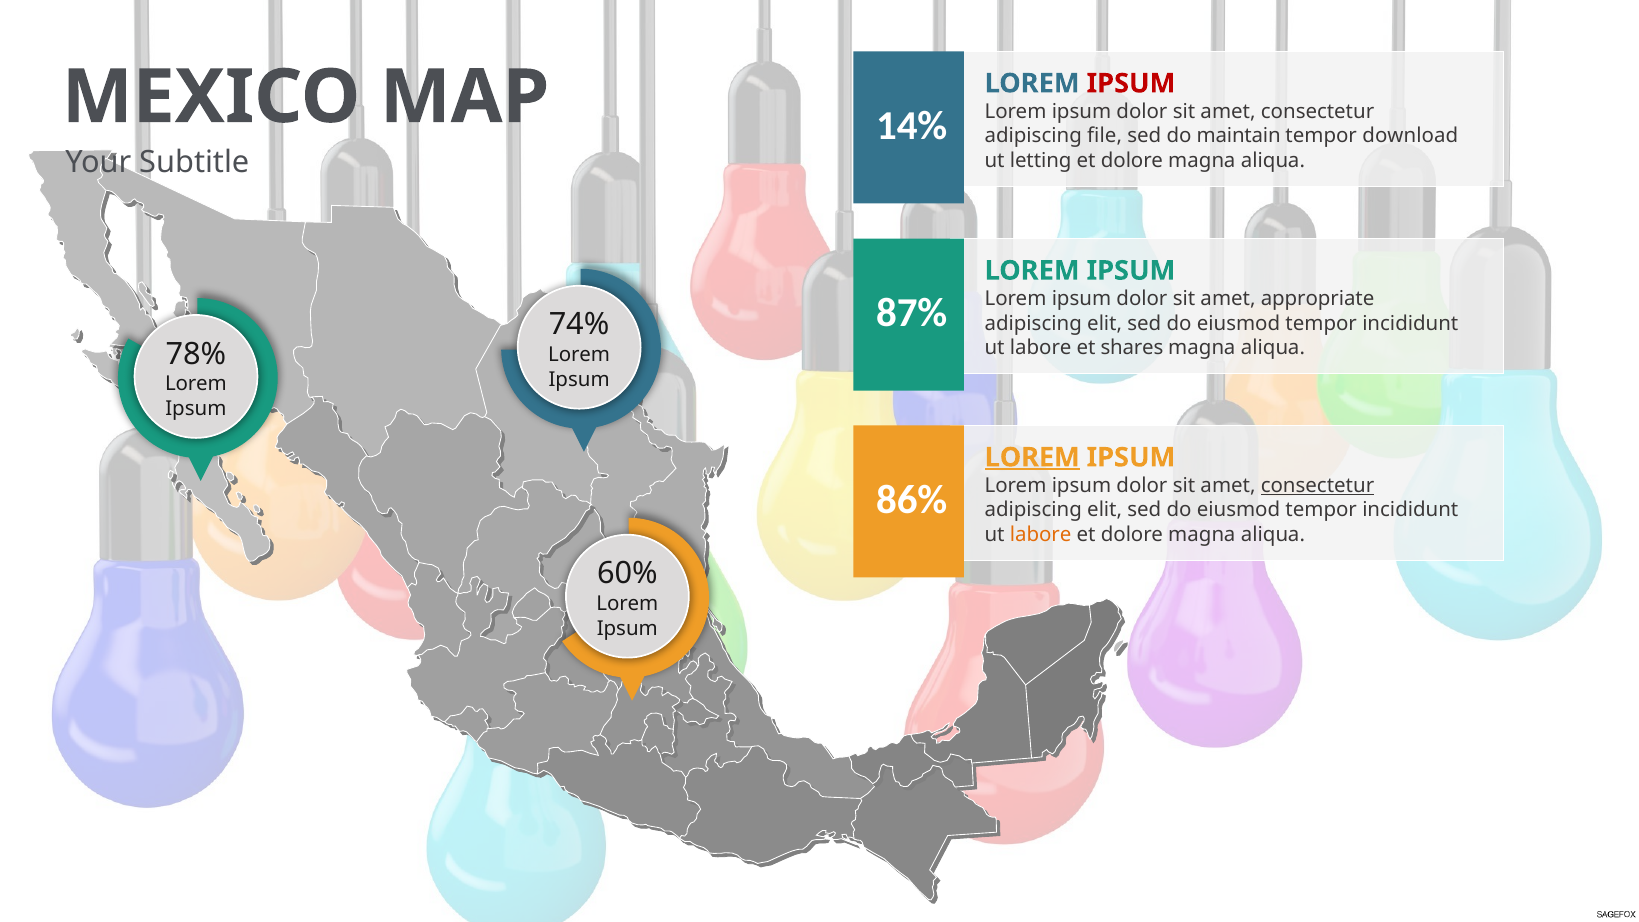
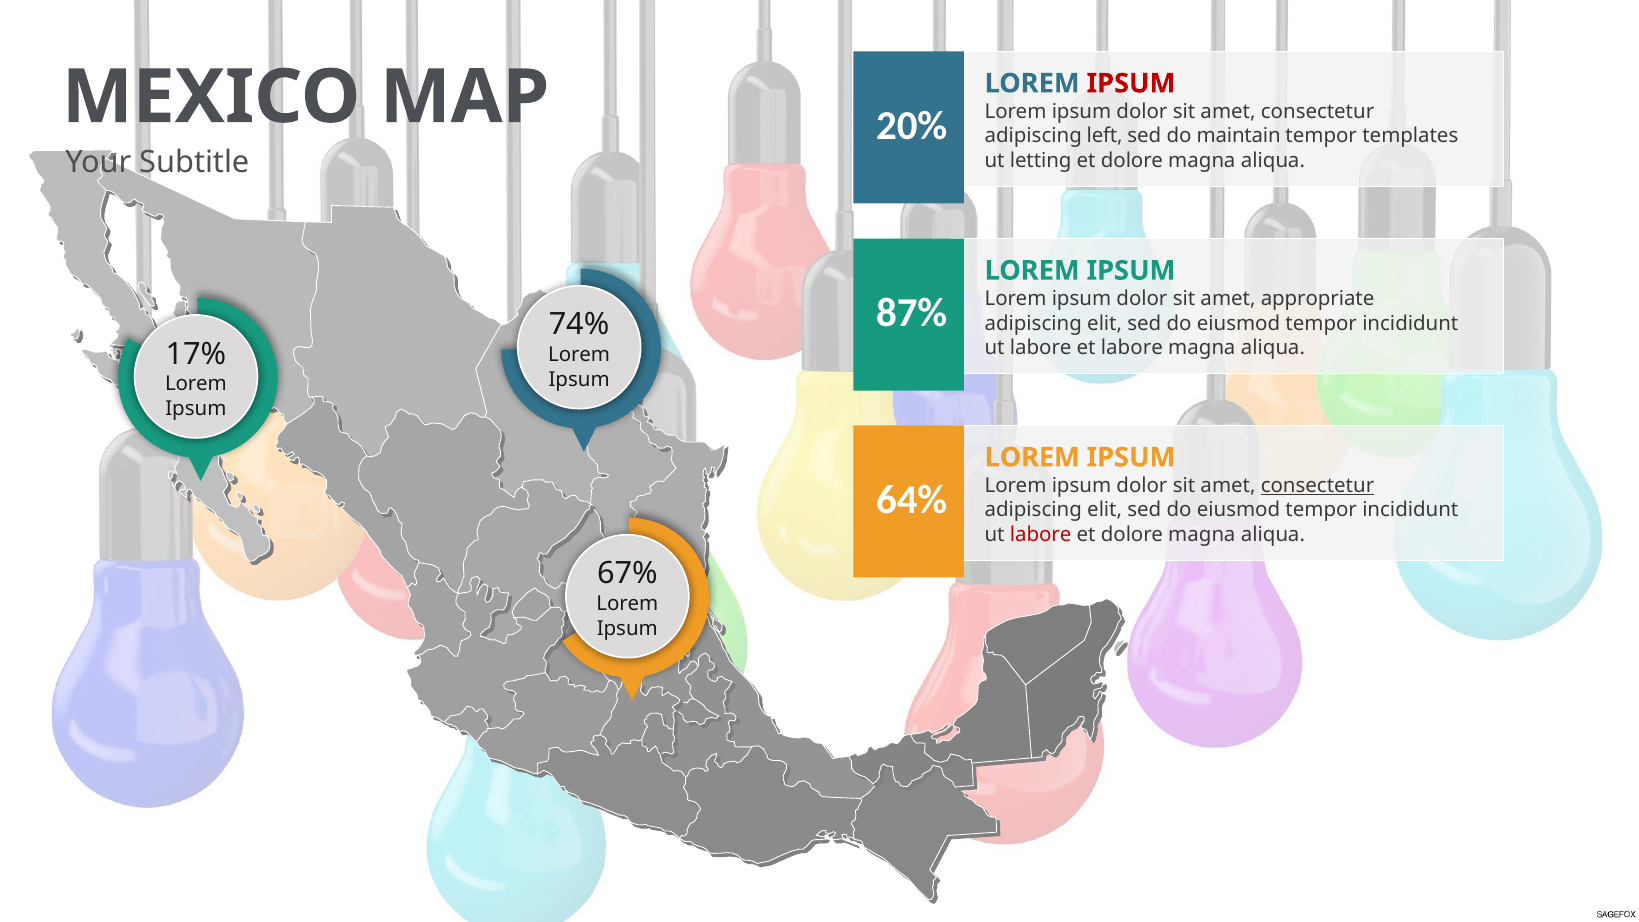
14%: 14% -> 20%
file: file -> left
download: download -> templates
et shares: shares -> labore
78%: 78% -> 17%
LOREM at (1032, 457) underline: present -> none
86%: 86% -> 64%
labore at (1041, 535) colour: orange -> red
60%: 60% -> 67%
